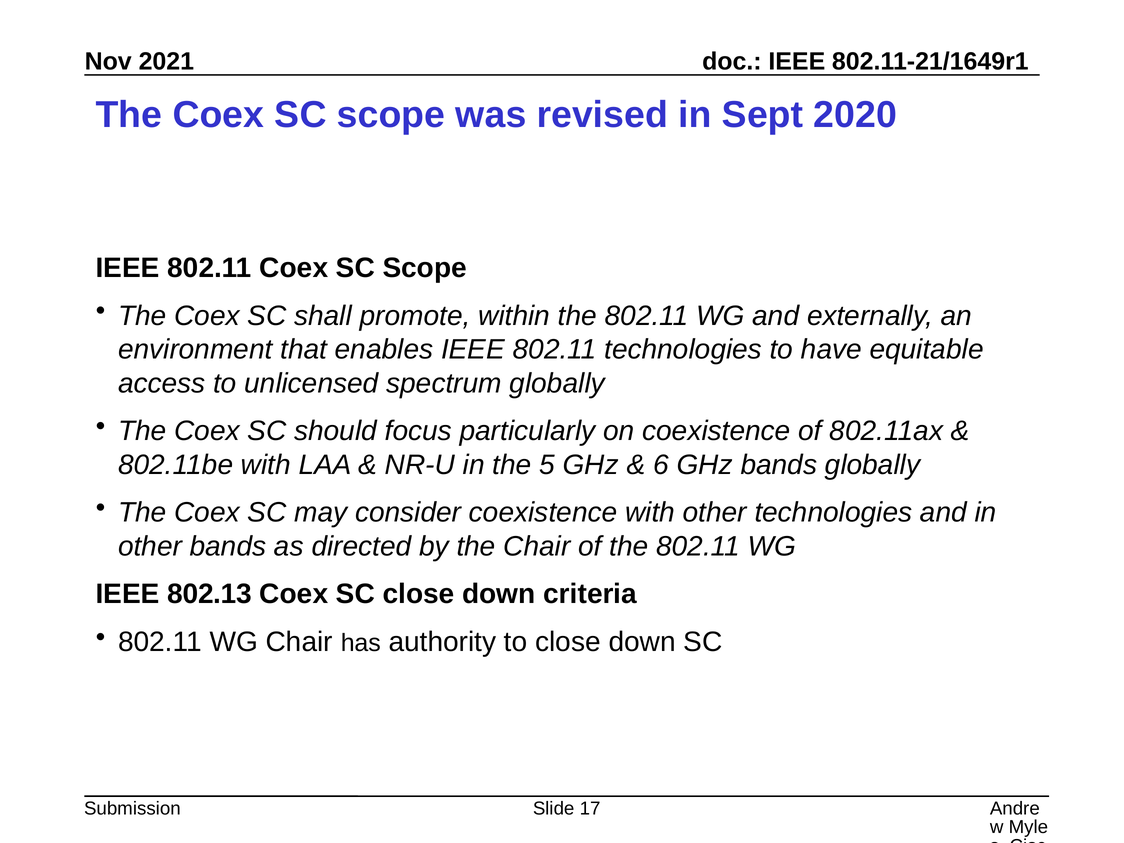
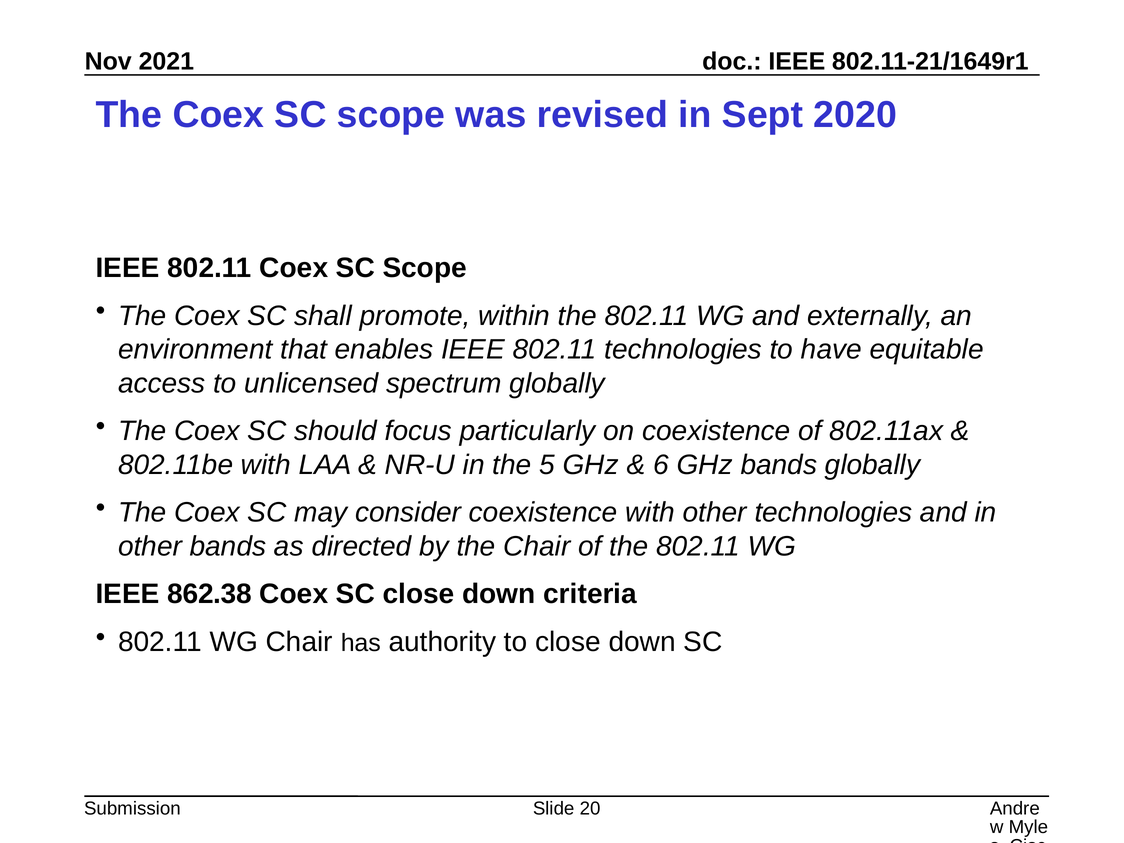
802.13: 802.13 -> 862.38
17: 17 -> 20
